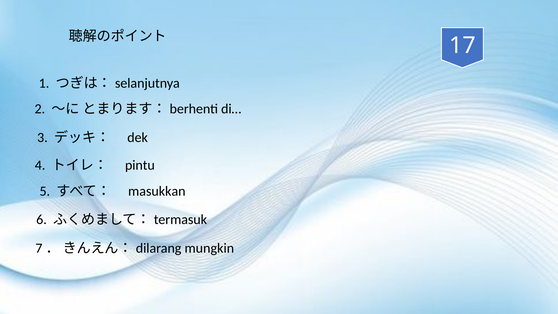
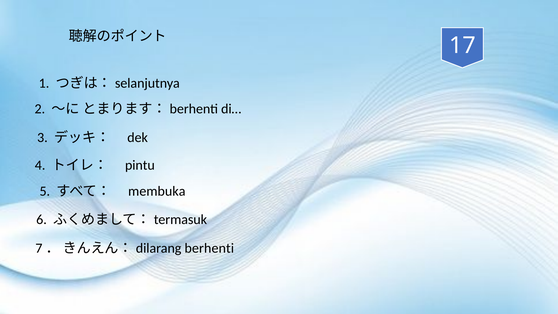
masukkan: masukkan -> membuka
mungkin: mungkin -> berhenti
